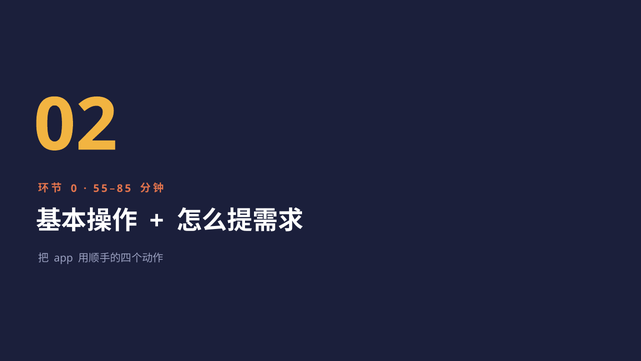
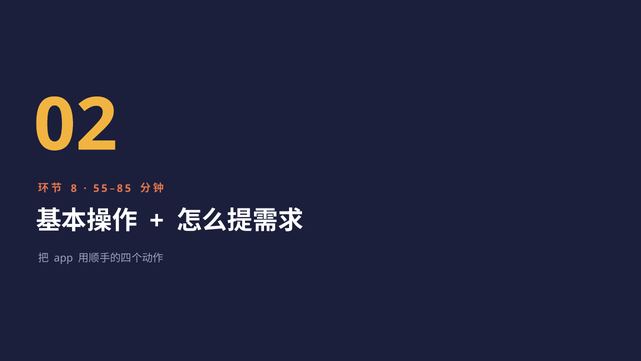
0: 0 -> 8
